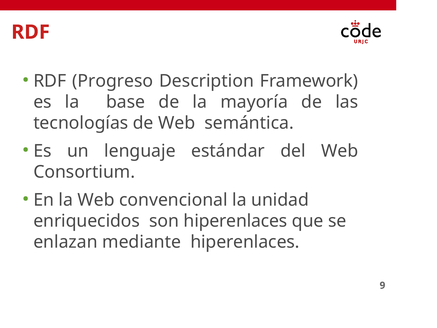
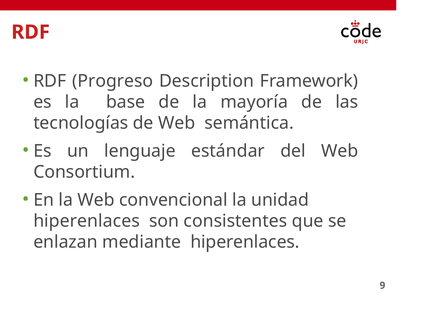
enriquecidos at (87, 221): enriquecidos -> hiperenlaces
son hiperenlaces: hiperenlaces -> consistentes
